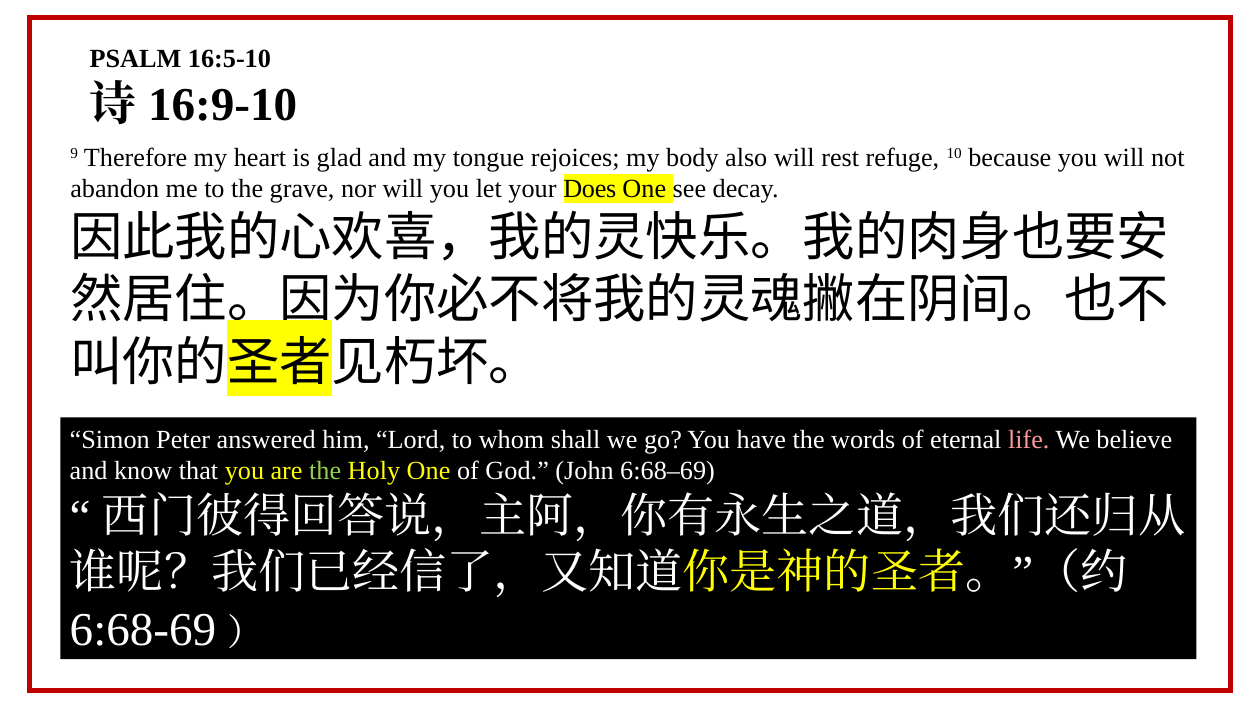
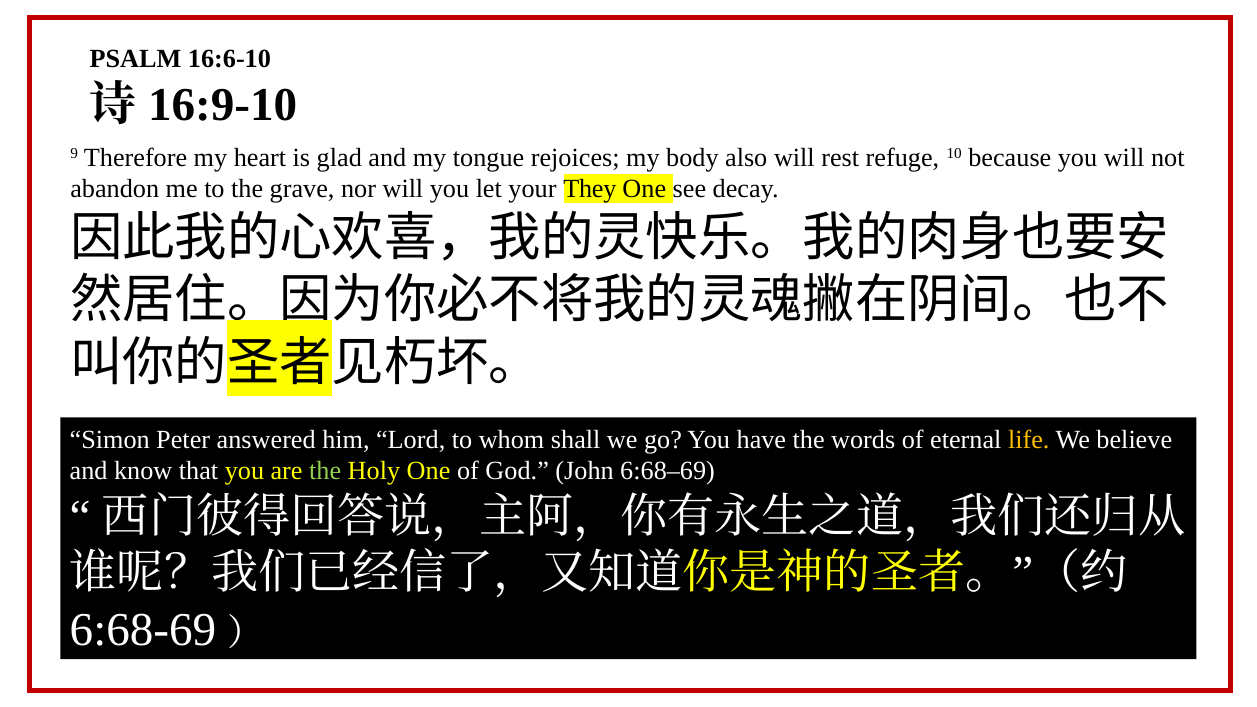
16:5-10: 16:5-10 -> 16:6-10
Does: Does -> They
life colour: pink -> yellow
